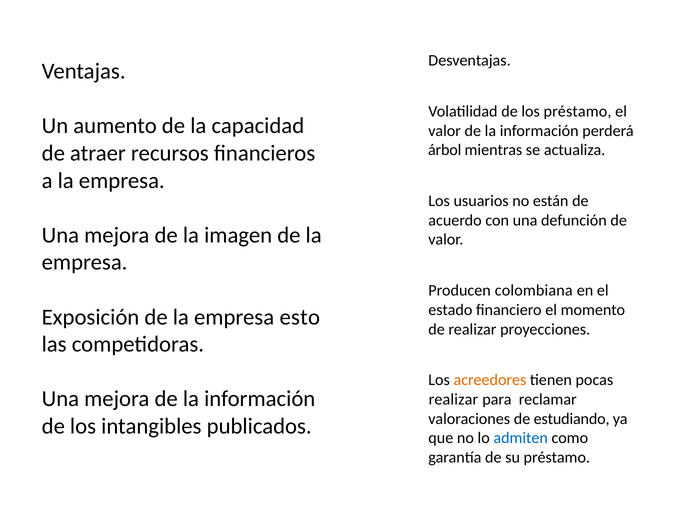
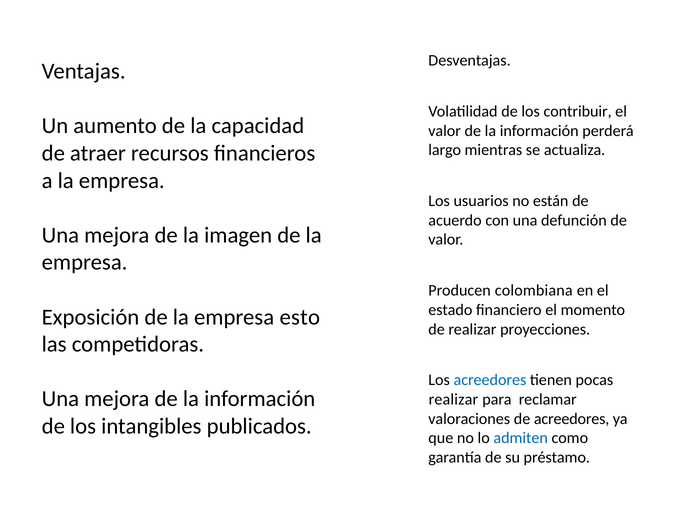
los préstamo: préstamo -> contribuir
árbol: árbol -> largo
acreedores at (490, 380) colour: orange -> blue
de estudiando: estudiando -> acreedores
